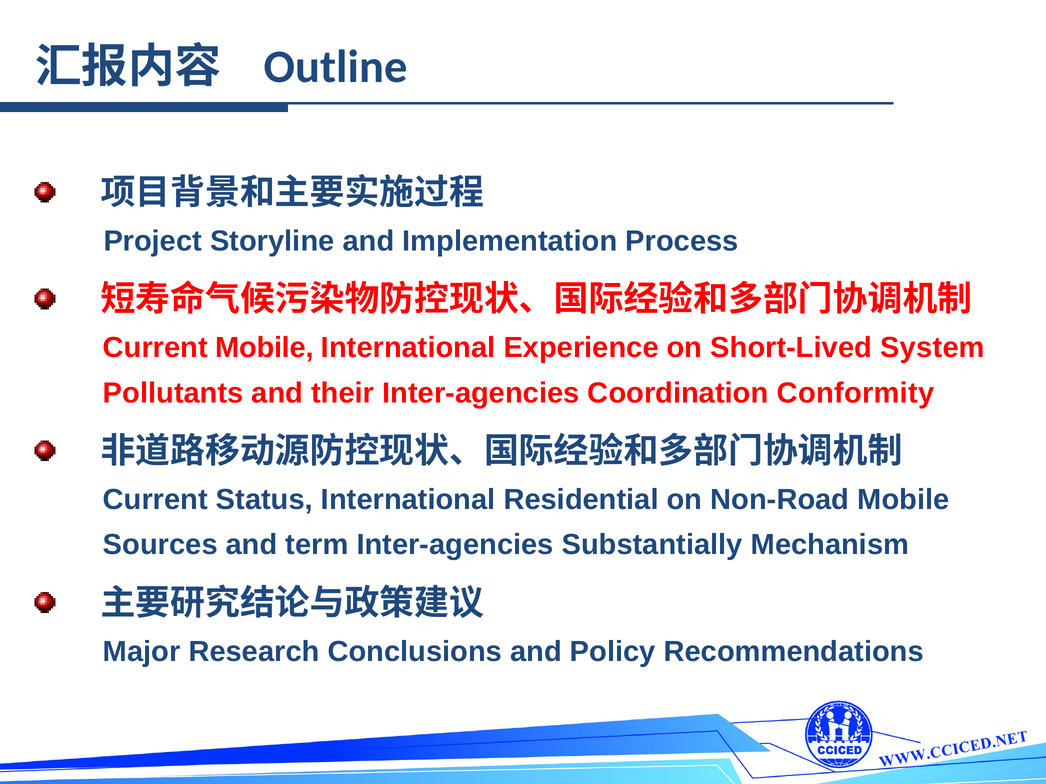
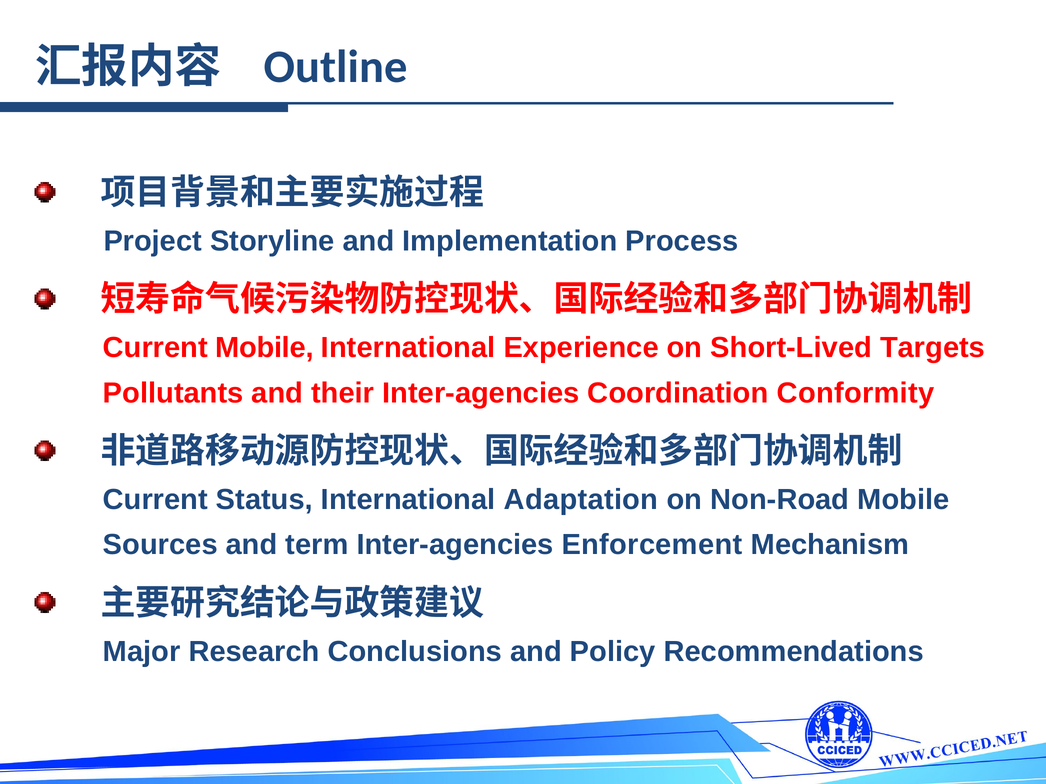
System: System -> Targets
Residential: Residential -> Adaptation
Substantially: Substantially -> Enforcement
